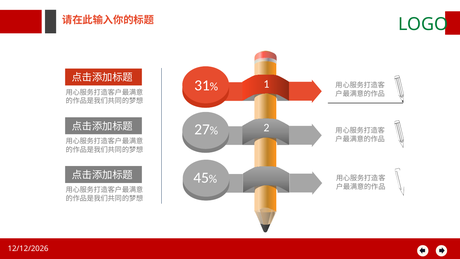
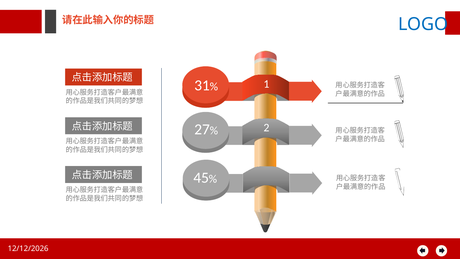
LOGO colour: green -> blue
